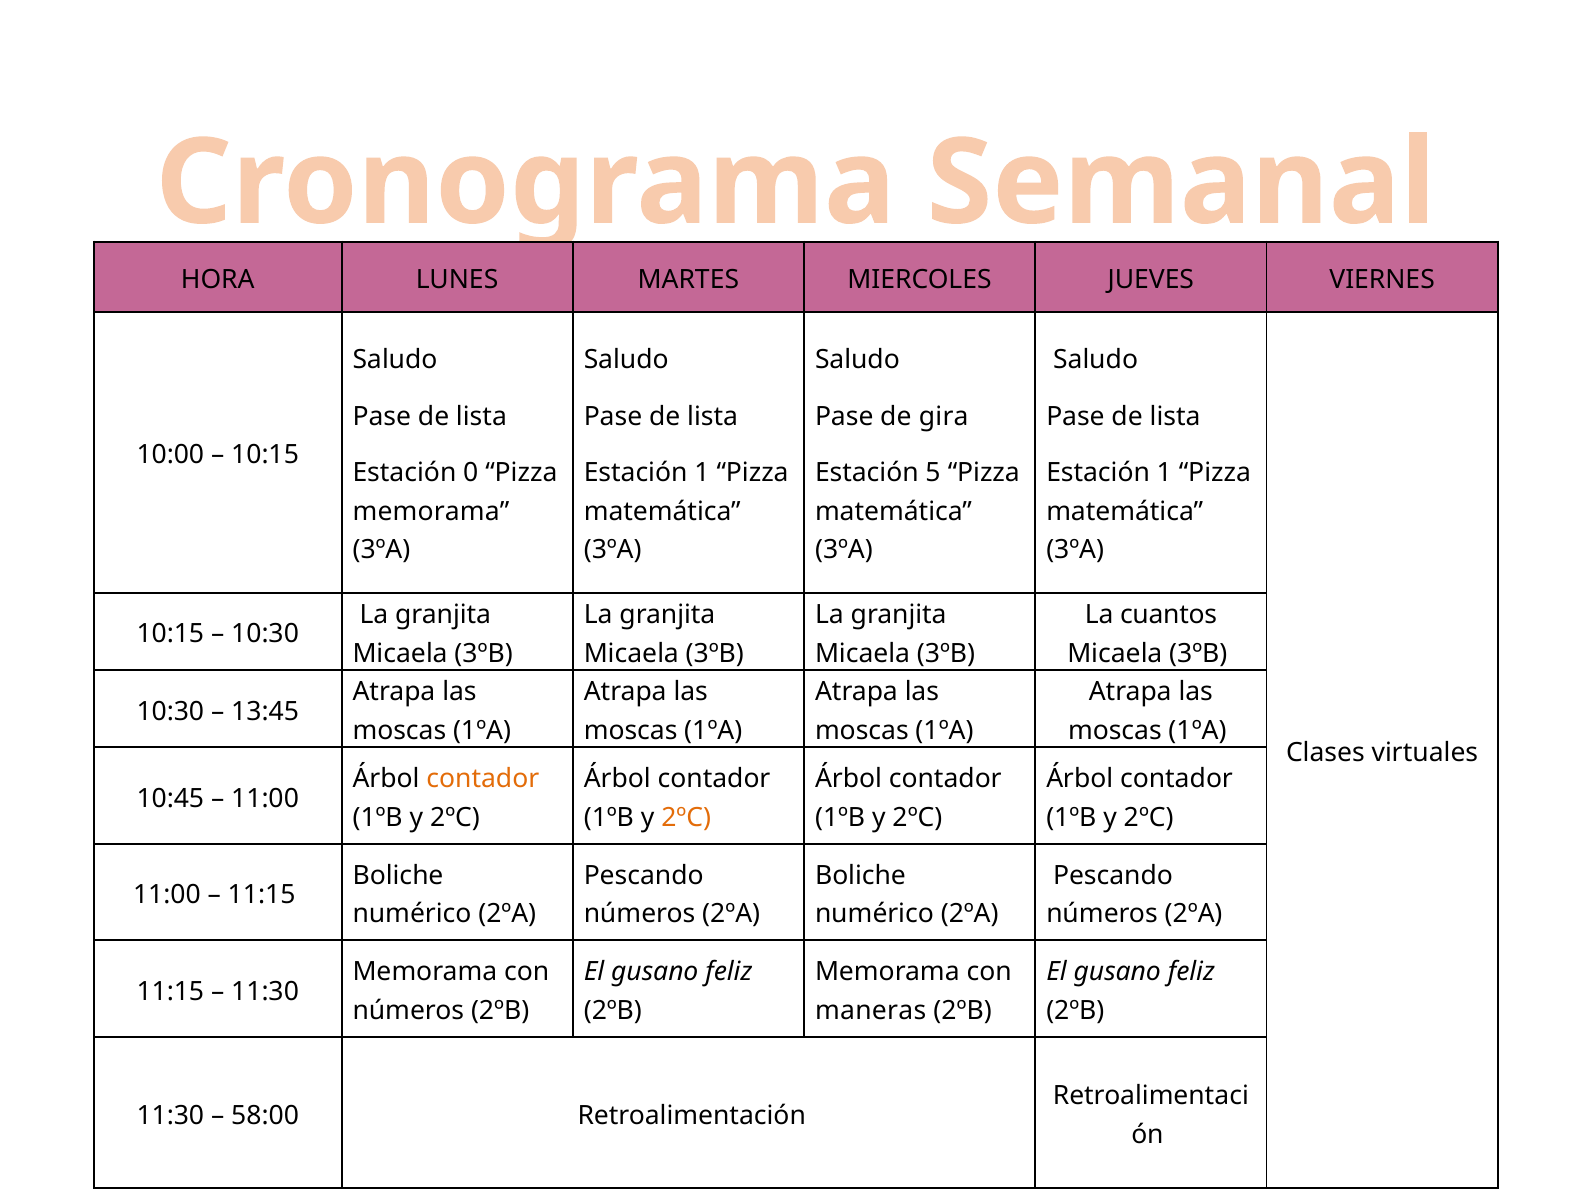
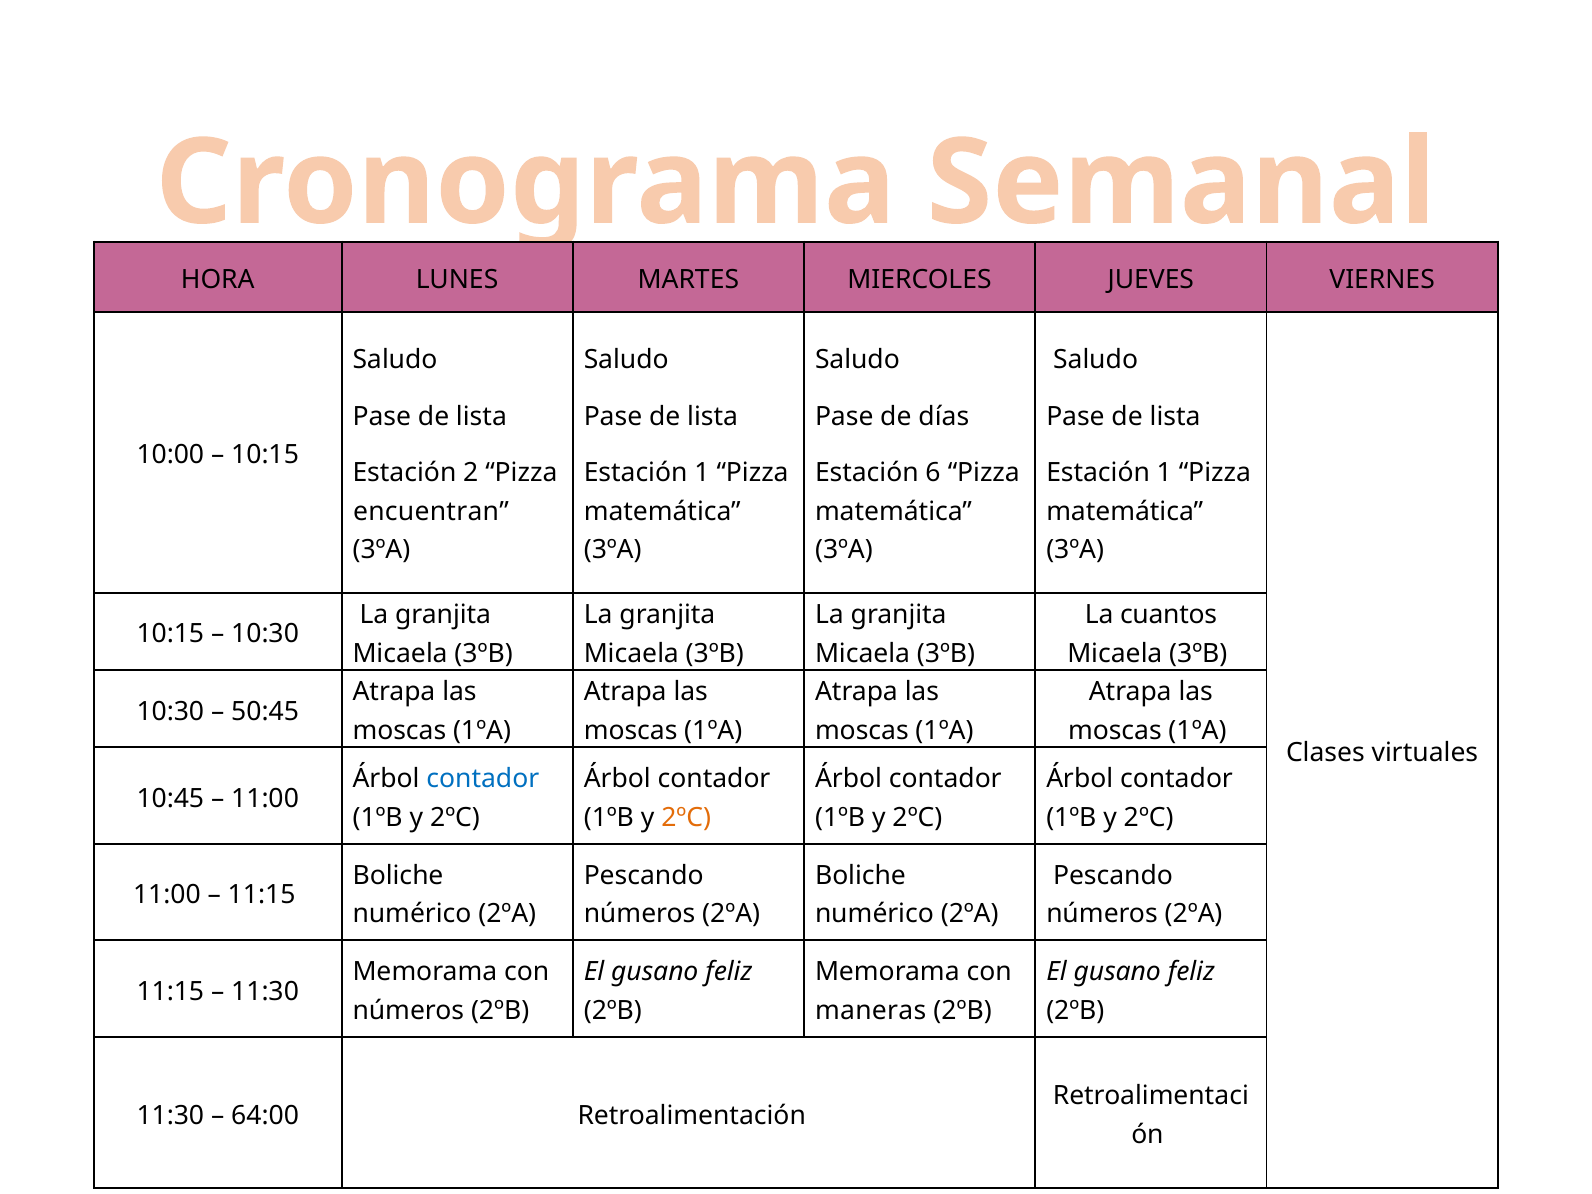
gira: gira -> días
0: 0 -> 2
5: 5 -> 6
memorama at (431, 511): memorama -> encuentran
13:45: 13:45 -> 50:45
contador at (483, 779) colour: orange -> blue
58:00: 58:00 -> 64:00
